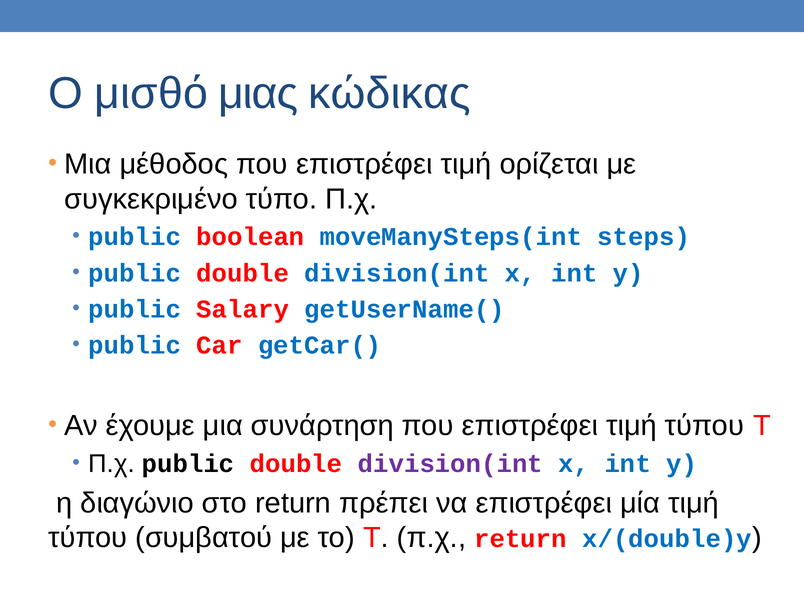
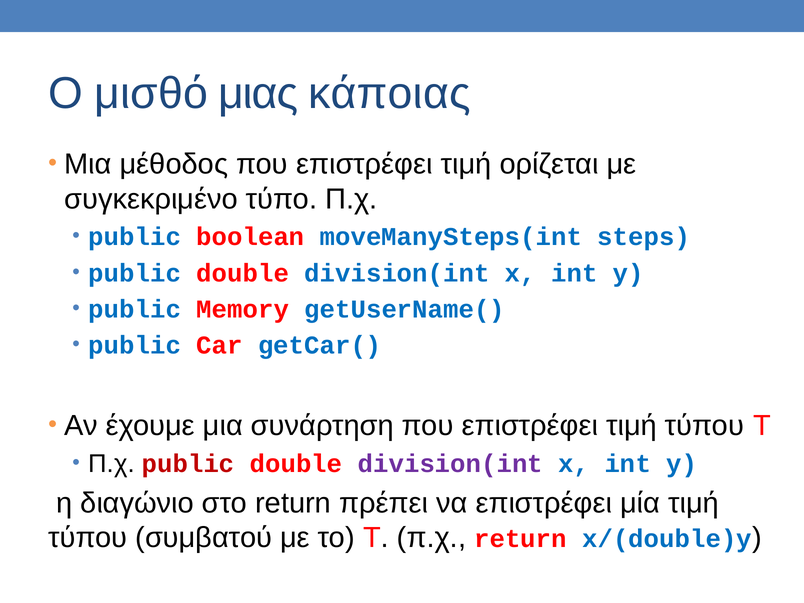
κώδικας: κώδικας -> κάποιας
Salary: Salary -> Memory
public at (188, 464) colour: black -> red
